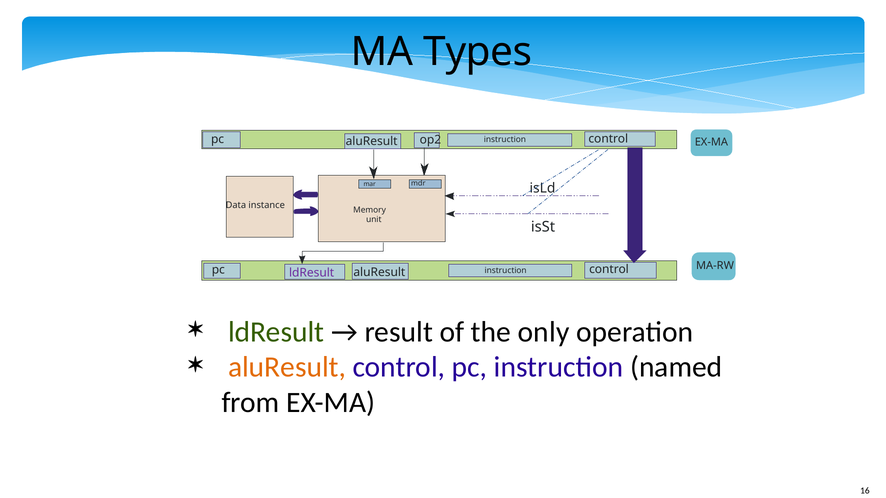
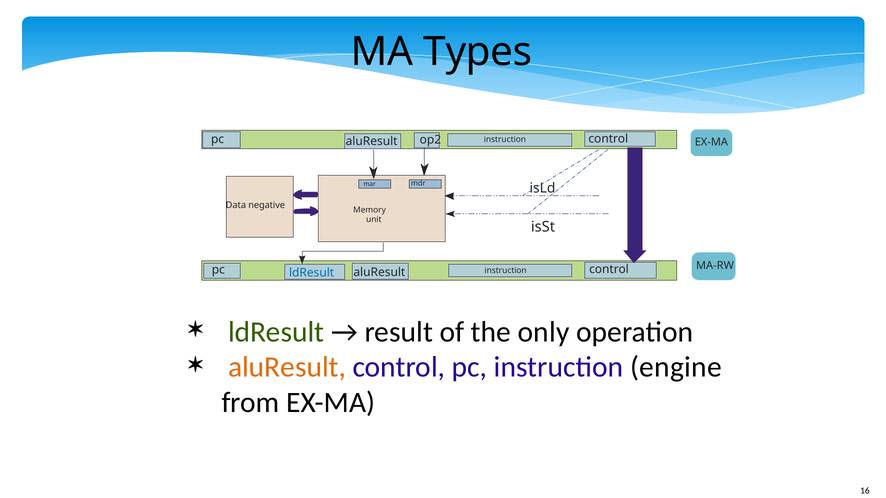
instance: instance -> negative
ldResult at (312, 273) colour: purple -> blue
named: named -> engine
